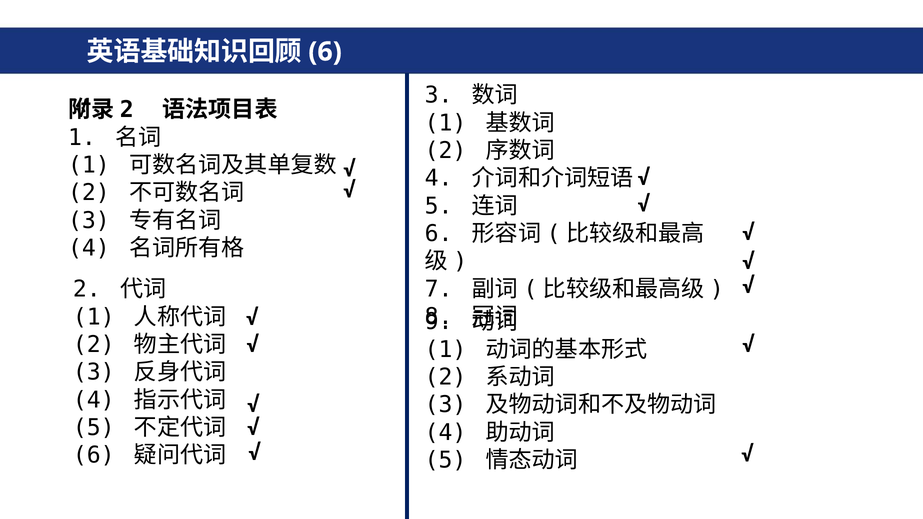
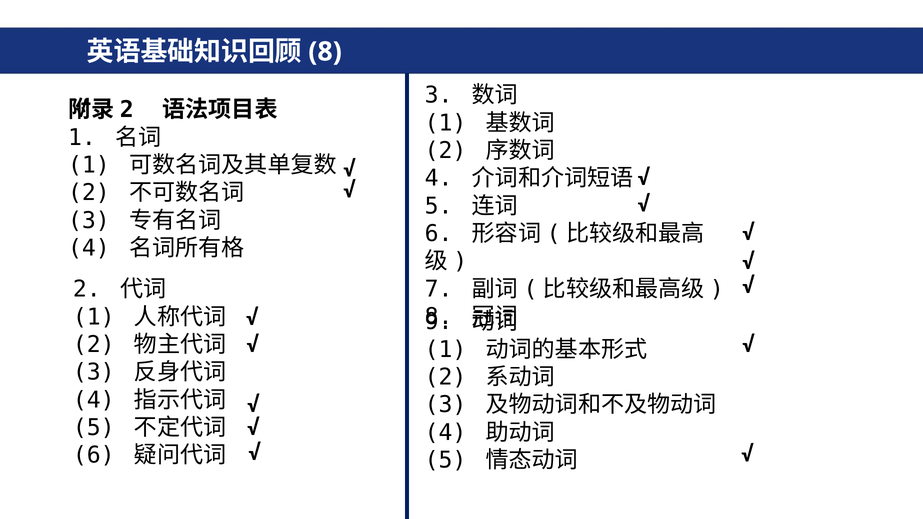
6 at (325, 52): 6 -> 8
